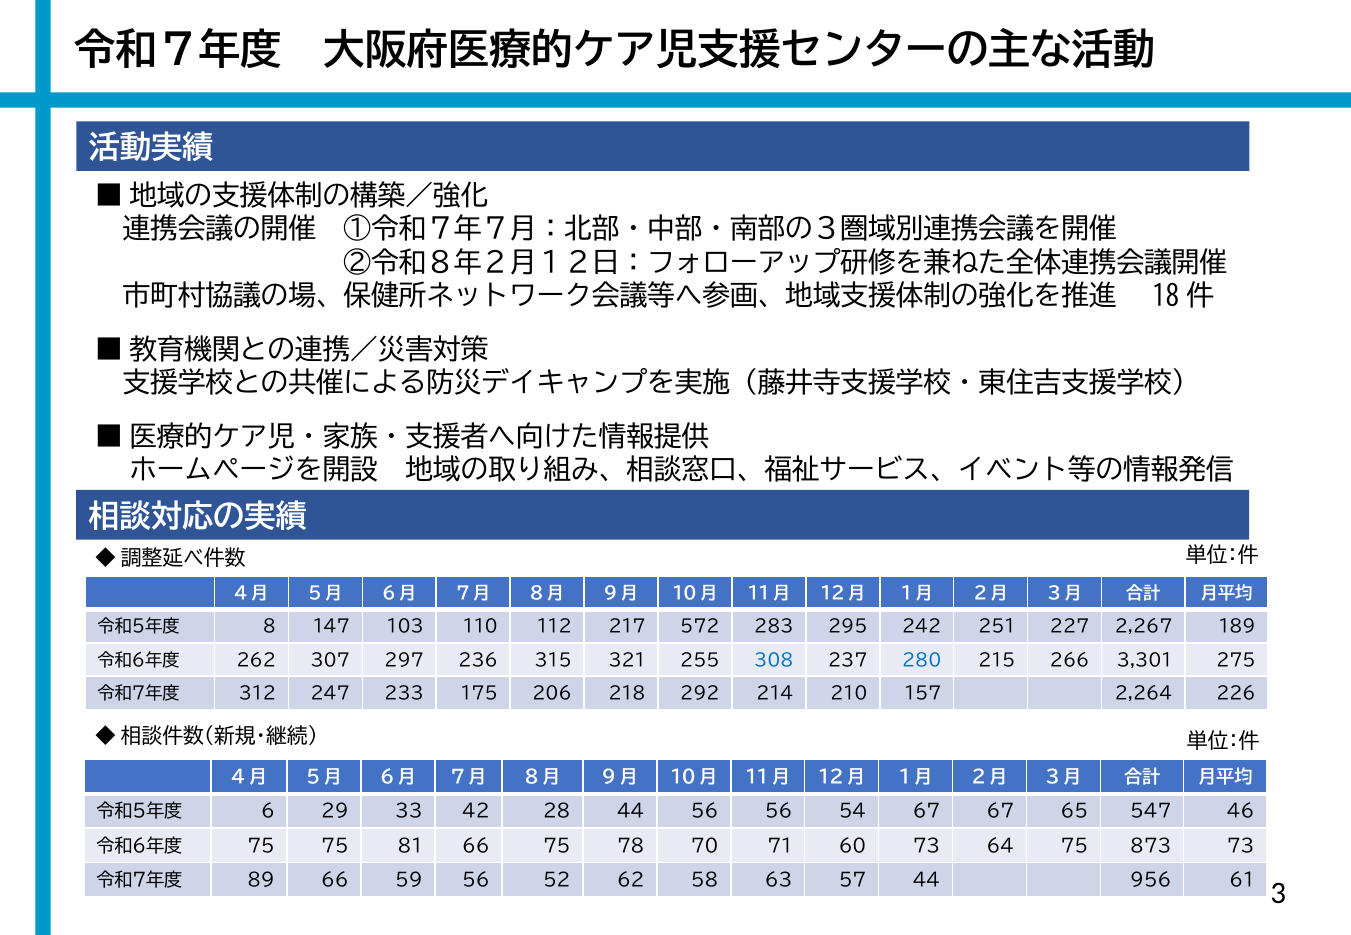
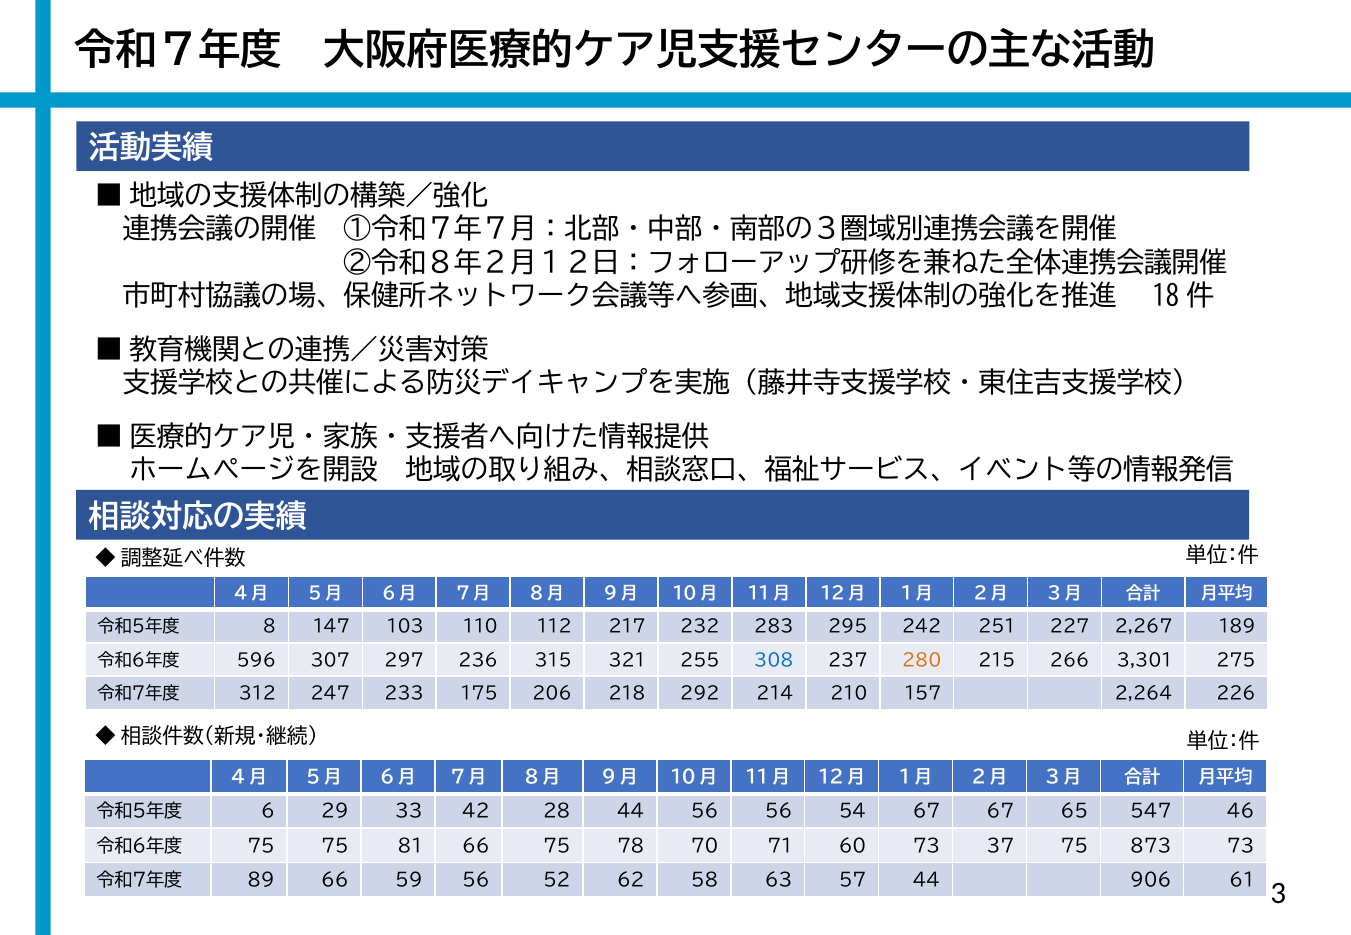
572: 572 -> 232
262: 262 -> 596
280 colour: blue -> orange
64: 64 -> 37
956: 956 -> 906
